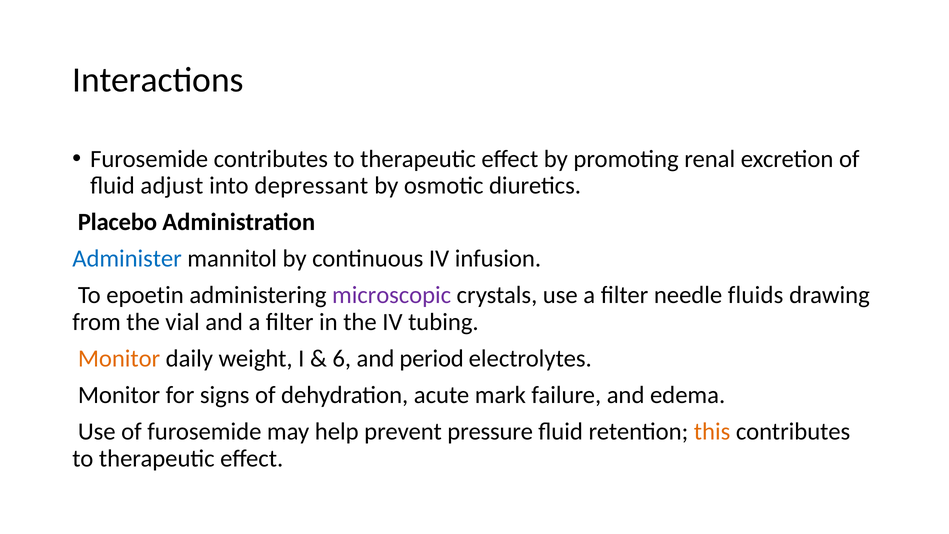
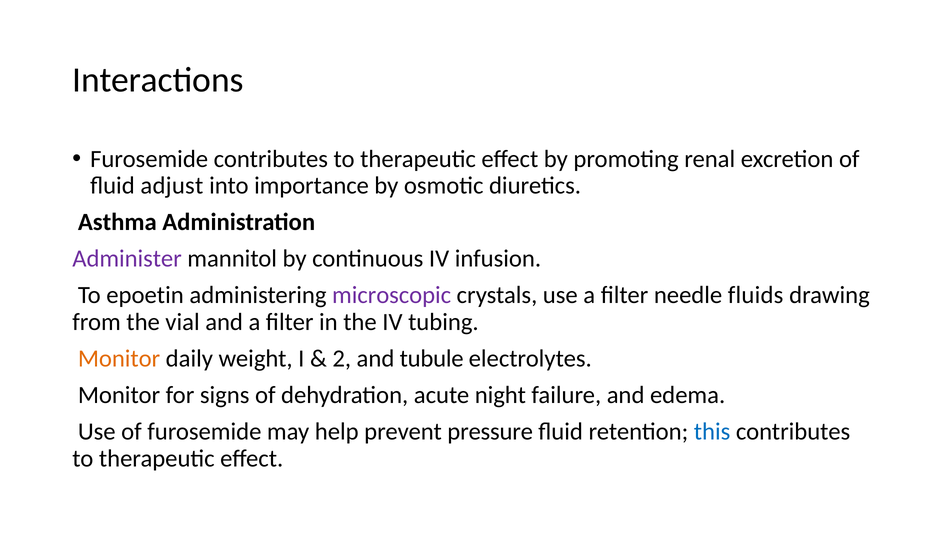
depressant: depressant -> importance
Placebo: Placebo -> Asthma
Administer colour: blue -> purple
6: 6 -> 2
period: period -> tubule
mark: mark -> night
this colour: orange -> blue
